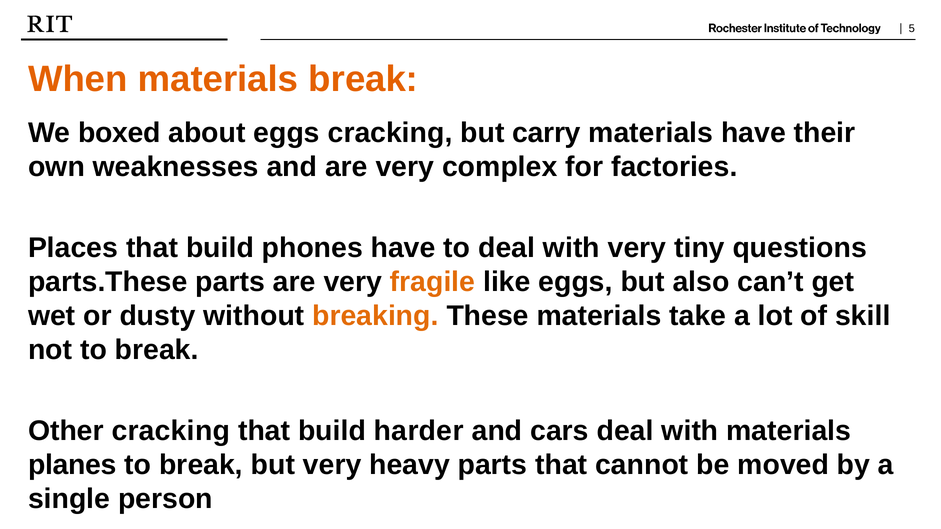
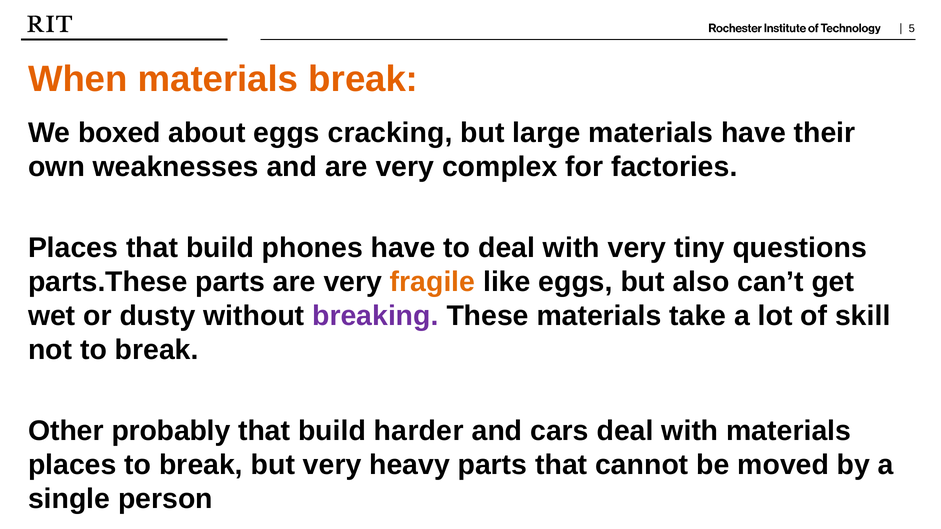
carry: carry -> large
breaking colour: orange -> purple
Other cracking: cracking -> probably
planes at (72, 465): planes -> places
